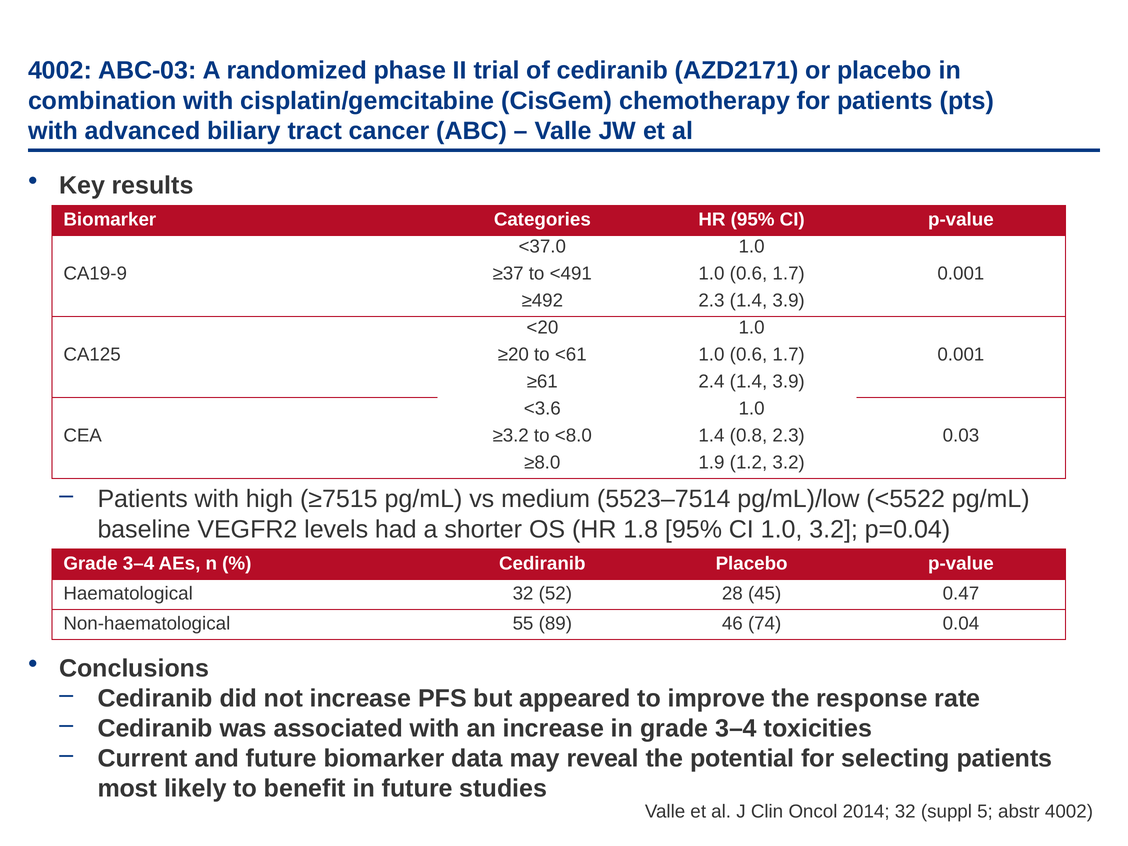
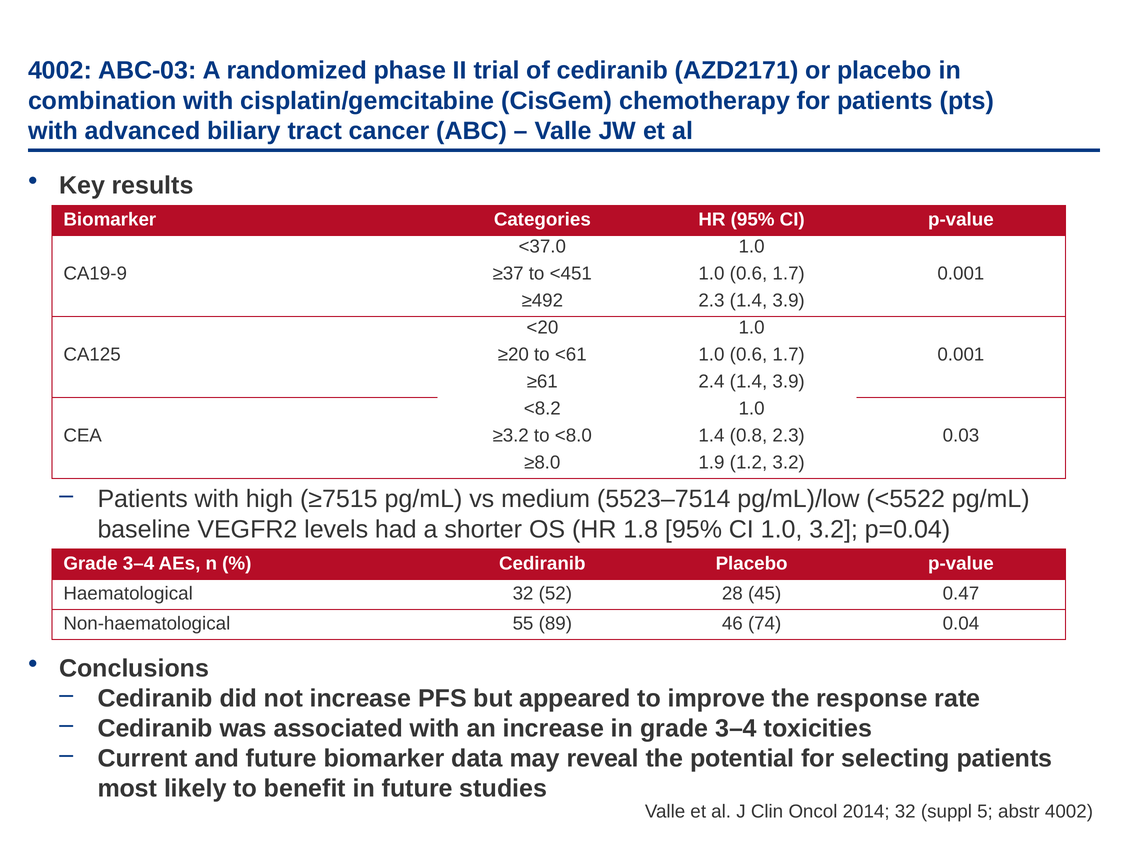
<491: <491 -> <451
<3.6: <3.6 -> <8.2
